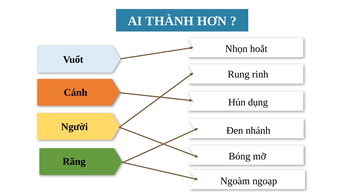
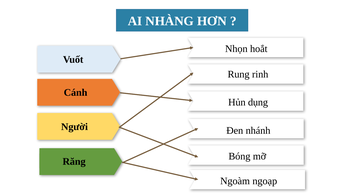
THÀNH: THÀNH -> NHÀNG
